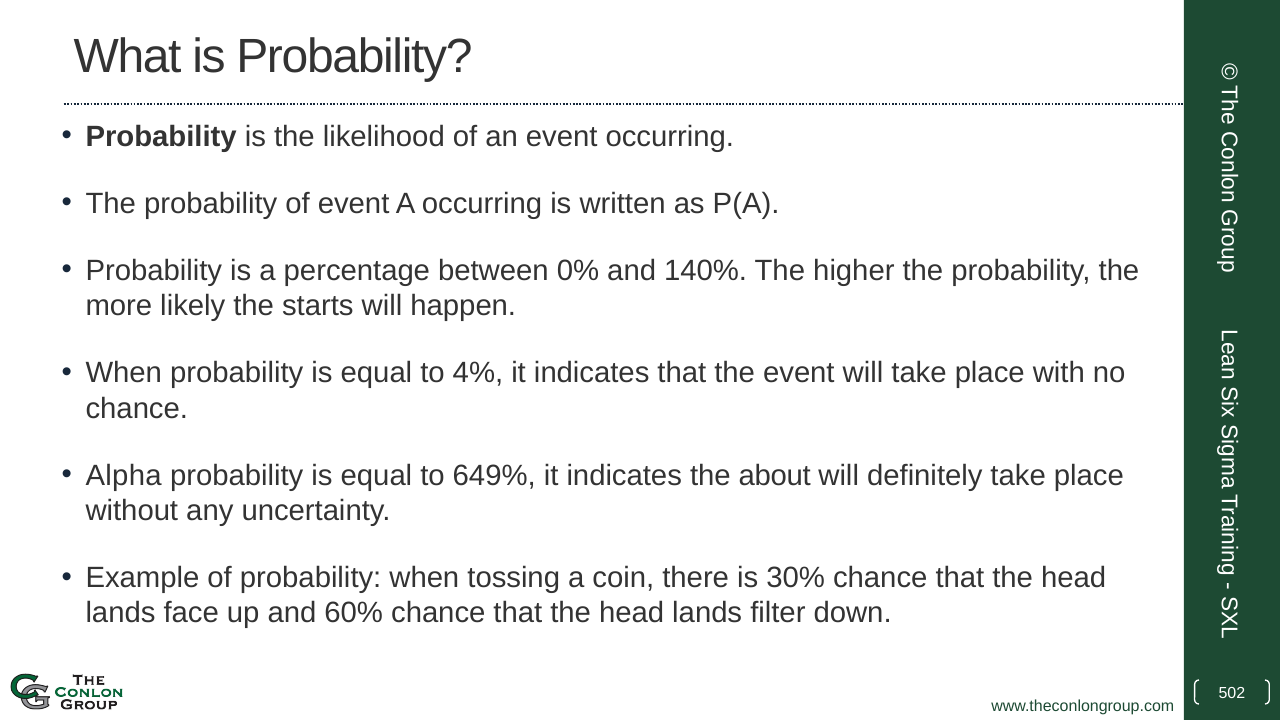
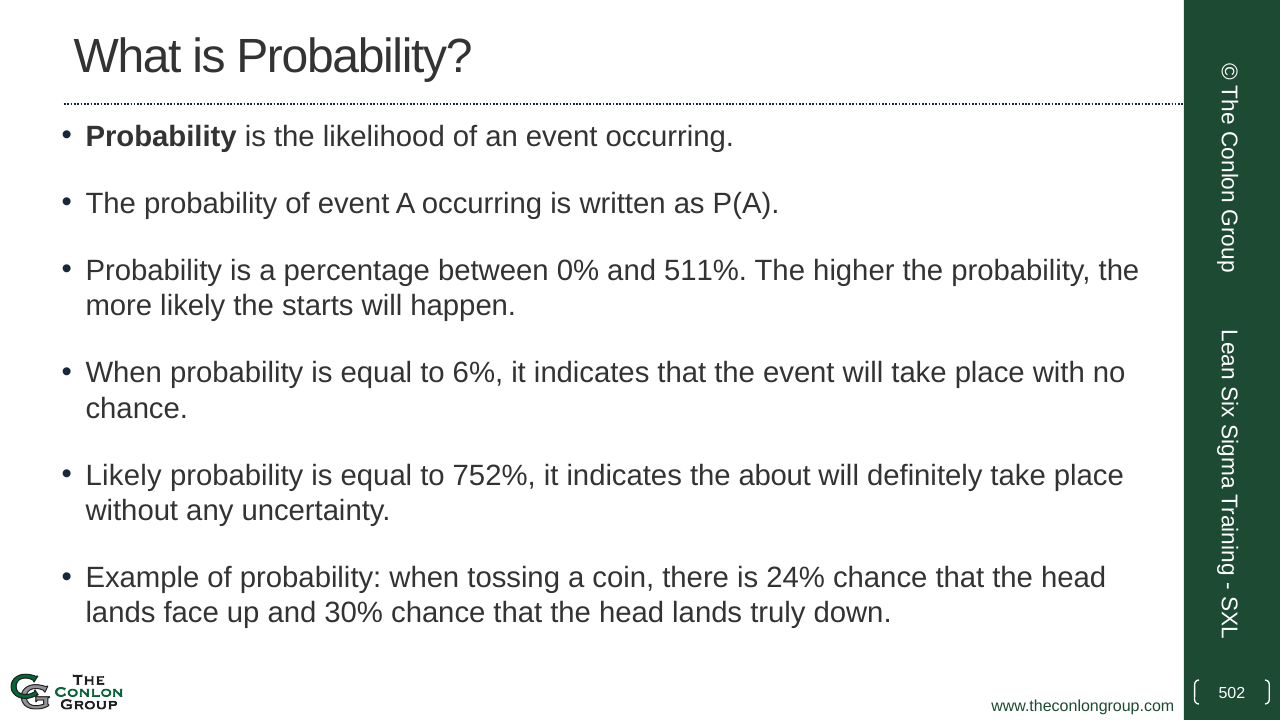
140%: 140% -> 511%
4%: 4% -> 6%
Alpha at (124, 476): Alpha -> Likely
649%: 649% -> 752%
30%: 30% -> 24%
60%: 60% -> 30%
filter: filter -> truly
